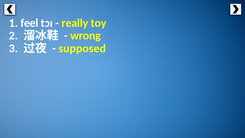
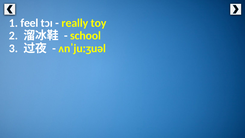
wrong: wrong -> school
supposed: supposed -> ʌnˈjuːʒuəl
